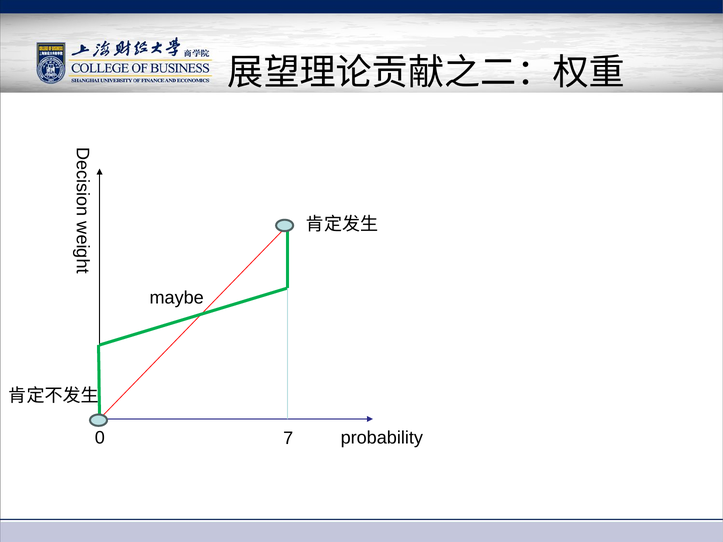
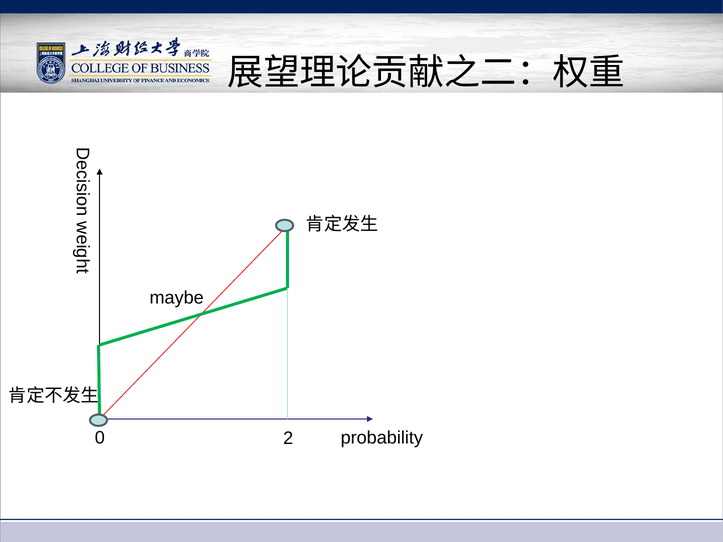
7: 7 -> 2
